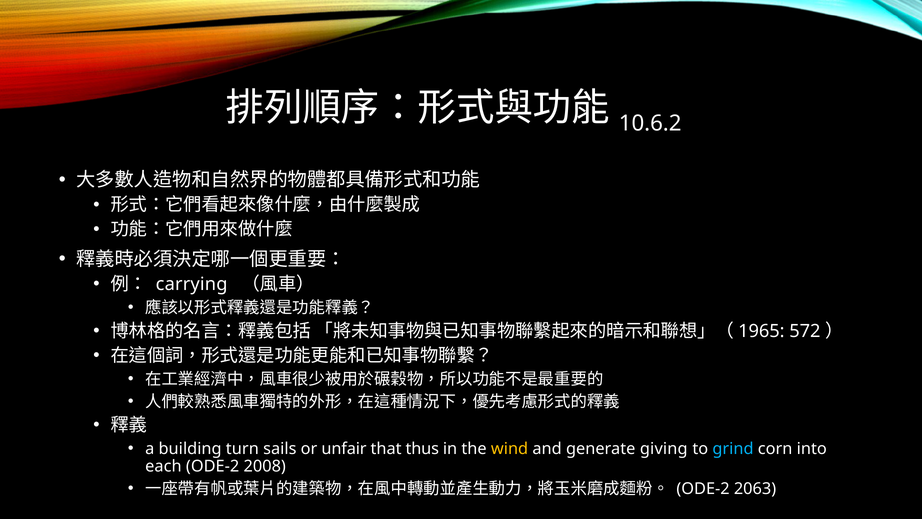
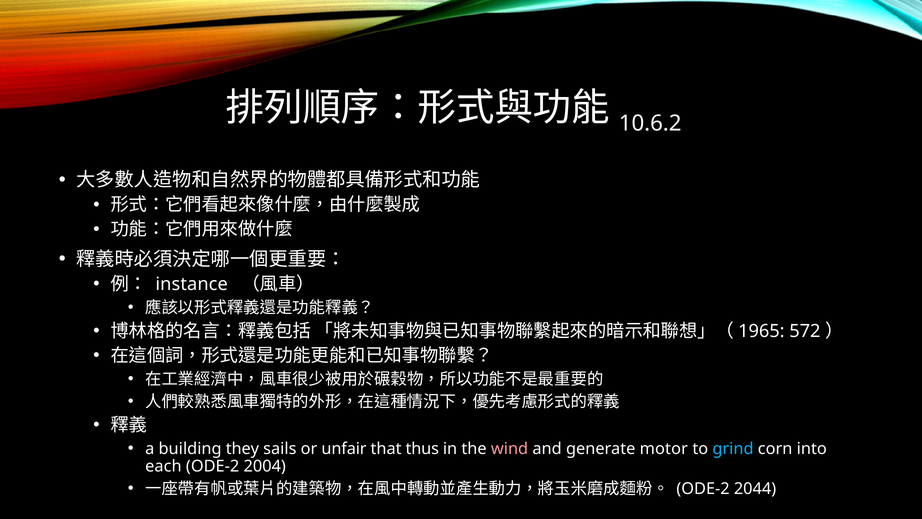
carrying: carrying -> instance
turn: turn -> they
wind colour: yellow -> pink
giving: giving -> motor
2008: 2008 -> 2004
2063: 2063 -> 2044
